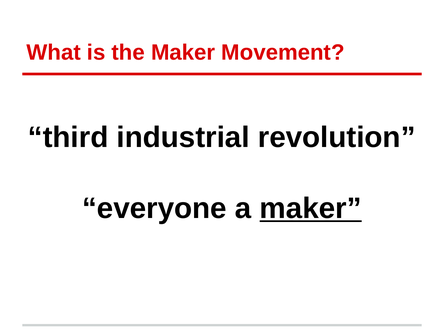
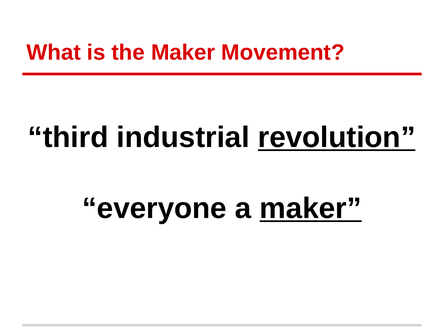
revolution underline: none -> present
